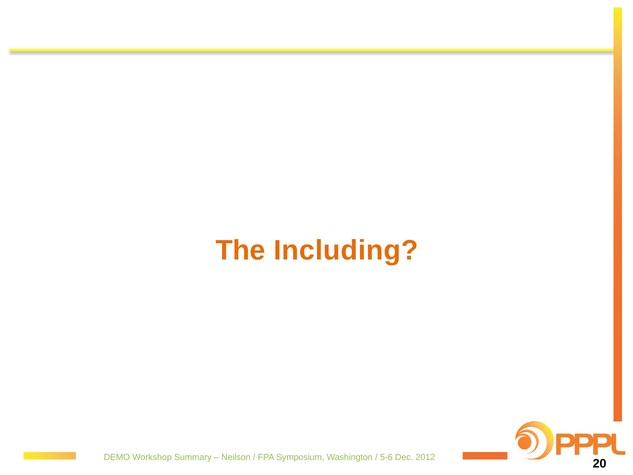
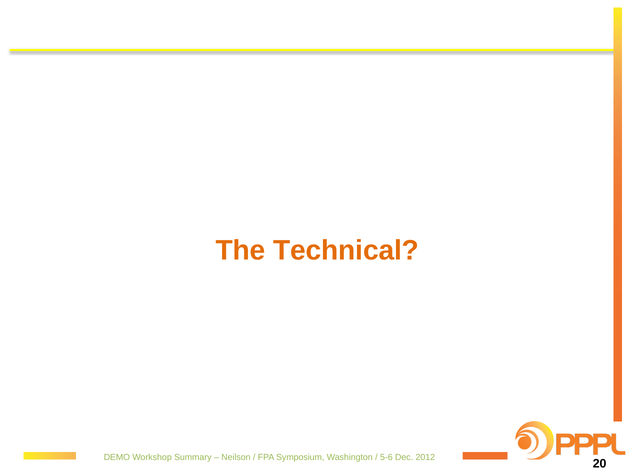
Including: Including -> Technical
